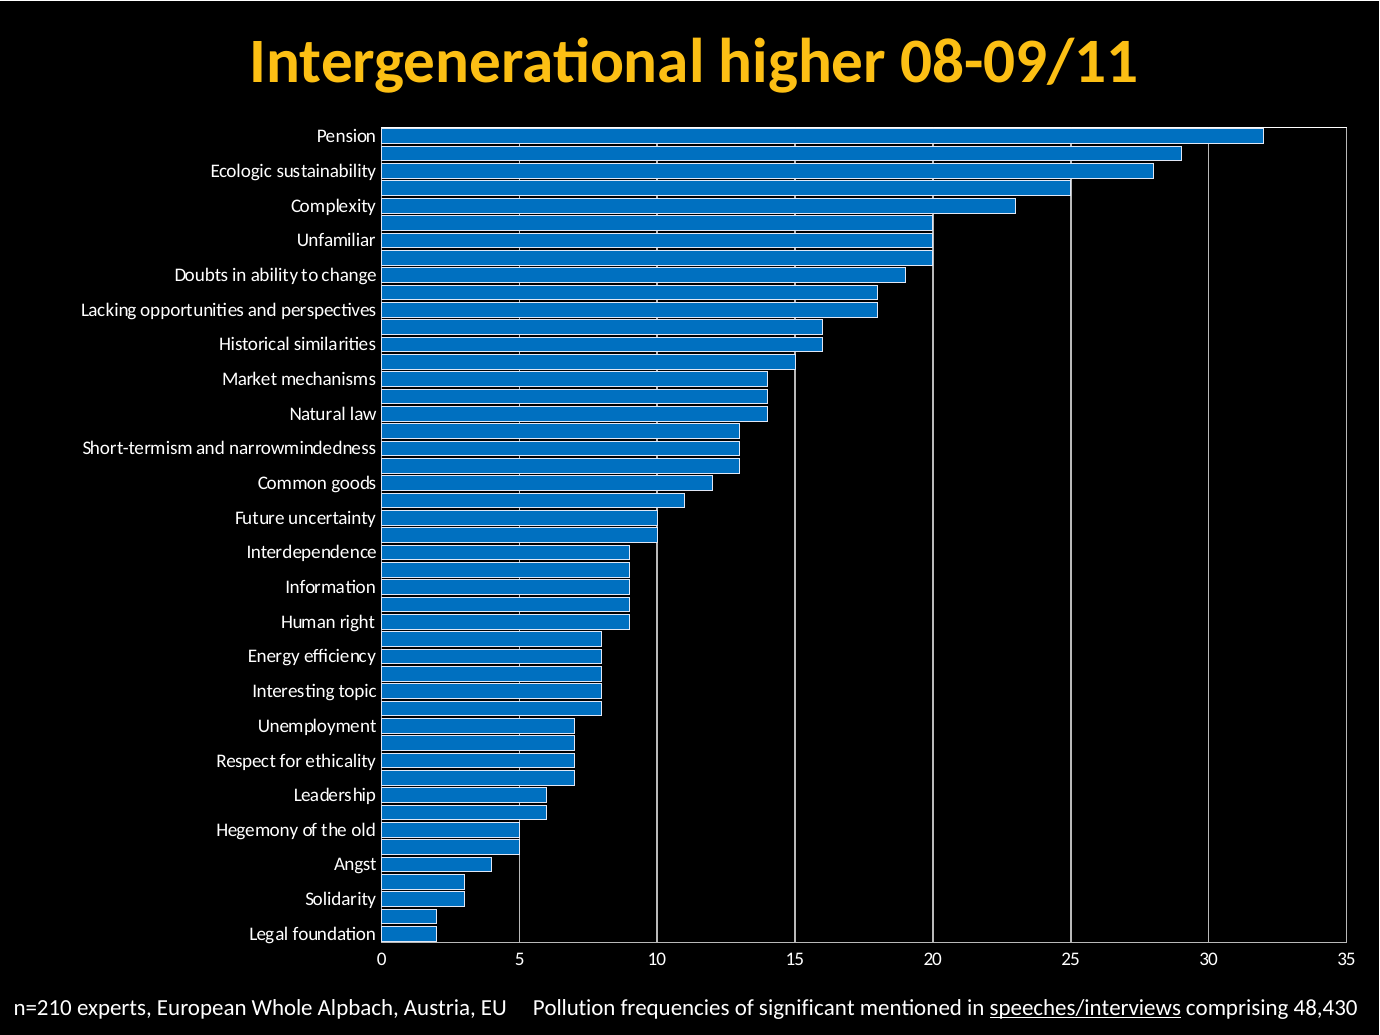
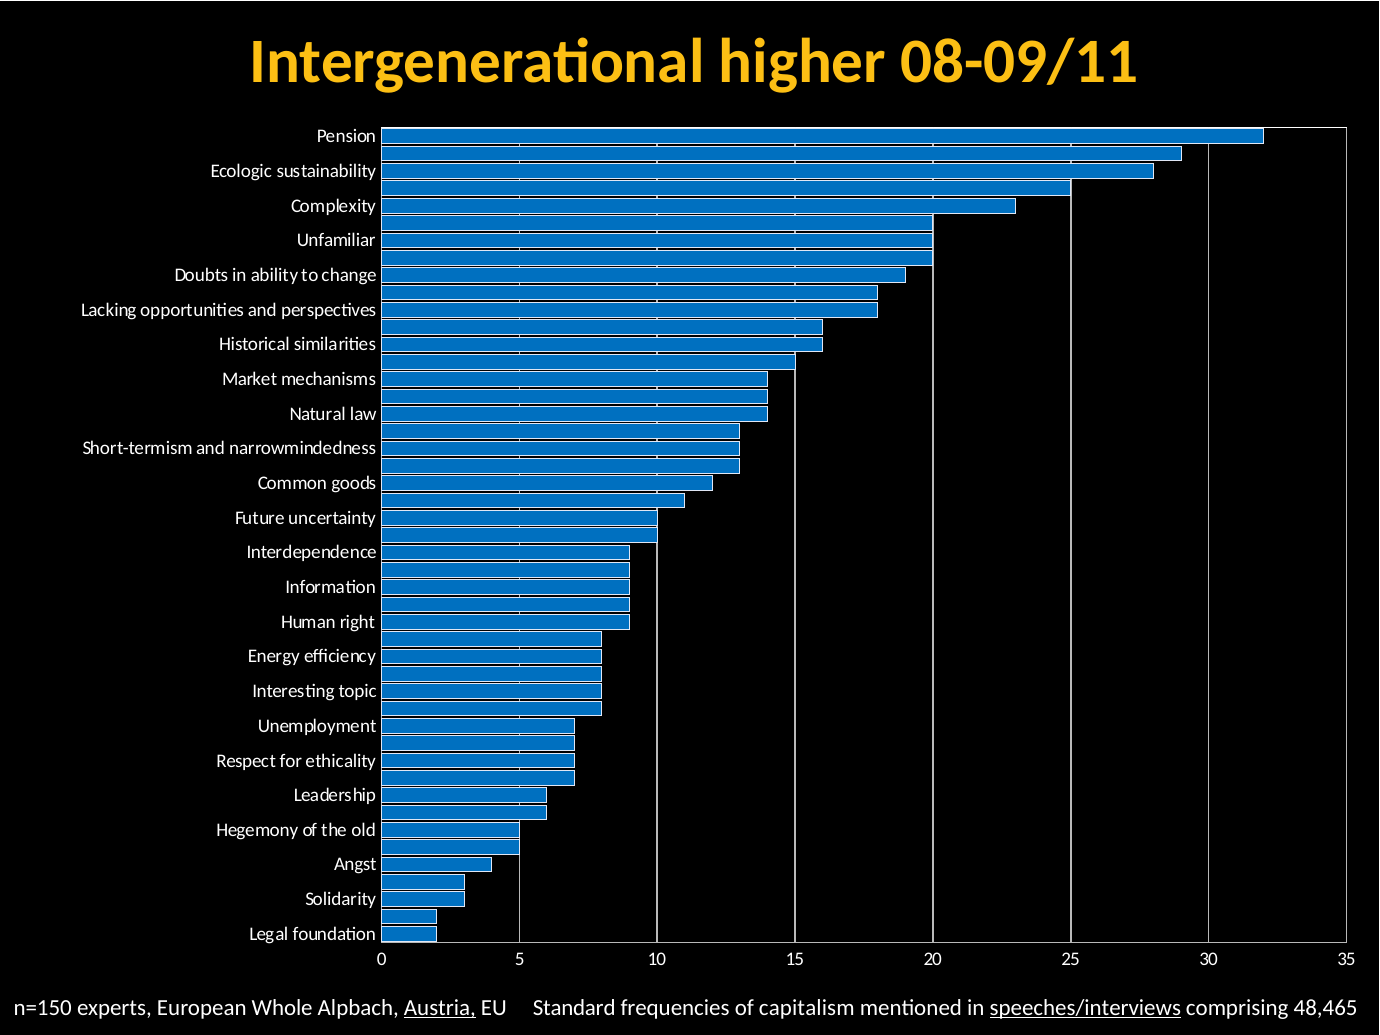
n=210: n=210 -> n=150
Austria underline: none -> present
Pollution: Pollution -> Standard
significant: significant -> capitalism
48,430: 48,430 -> 48,465
